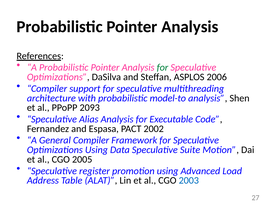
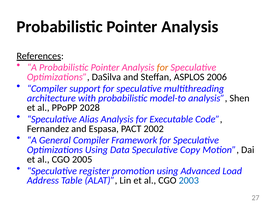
for at (162, 67) colour: green -> orange
2093: 2093 -> 2028
Suite: Suite -> Copy
